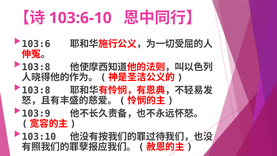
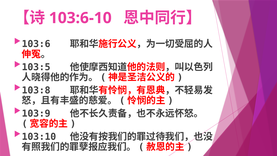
103:8 at (36, 67): 103:8 -> 103:5
